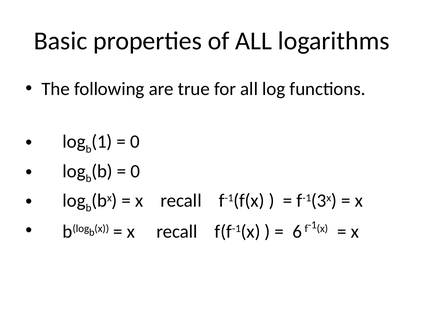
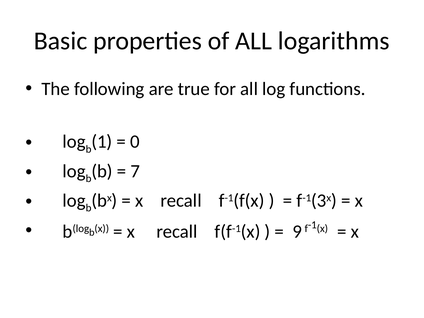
0 at (135, 171): 0 -> 7
6: 6 -> 9
